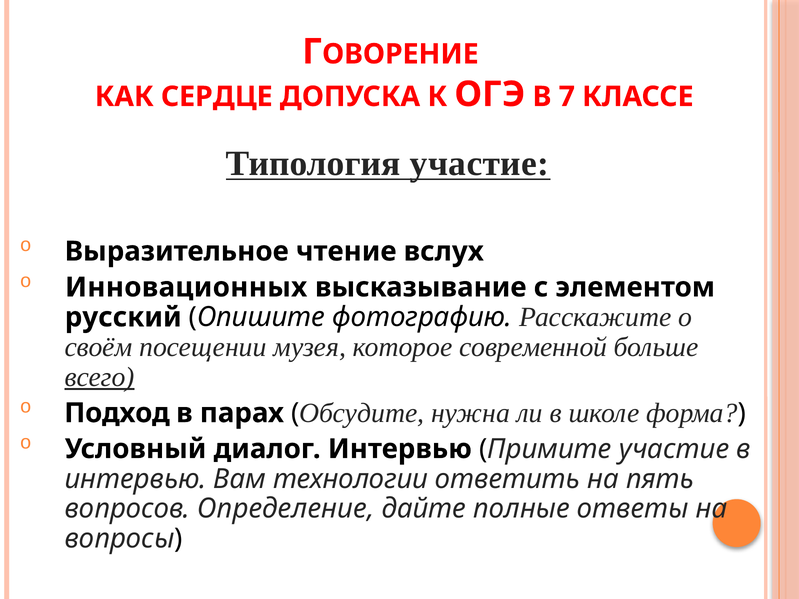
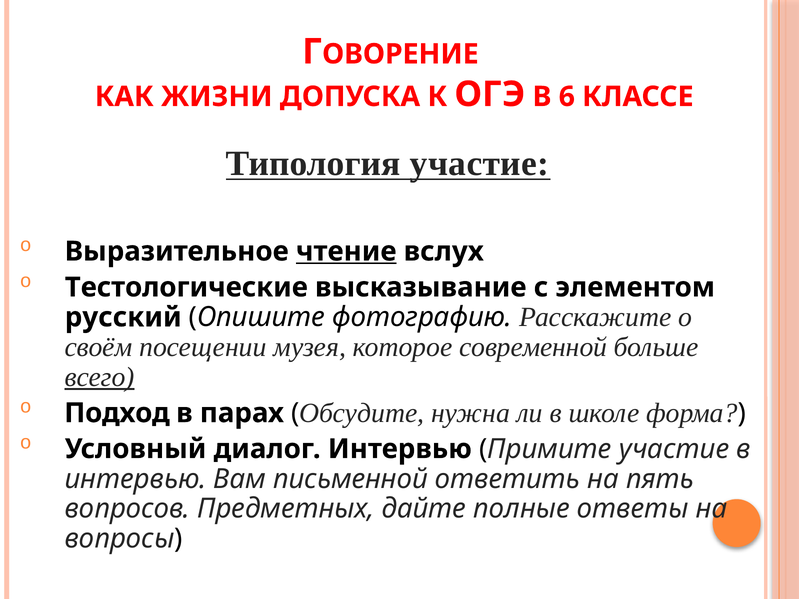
СЕРДЦЕ: СЕРДЦЕ -> ЖИЗНИ
7: 7 -> 6
чтение underline: none -> present
Инновационных: Инновационных -> Тестологические
технологии: технологии -> письменной
Определение: Определение -> Предметных
